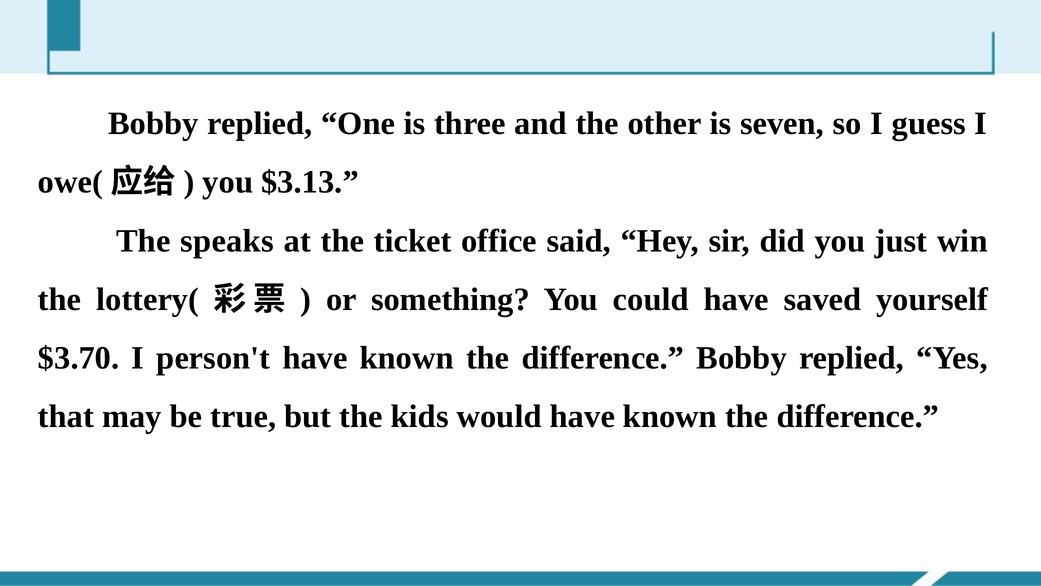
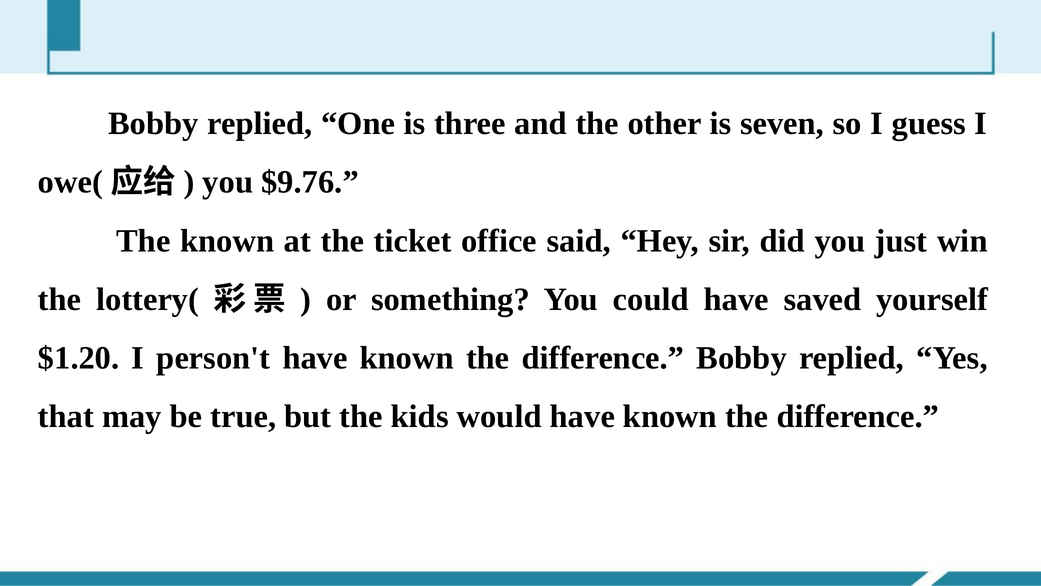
$3.13: $3.13 -> $9.76
The speaks: speaks -> known
$3.70: $3.70 -> $1.20
